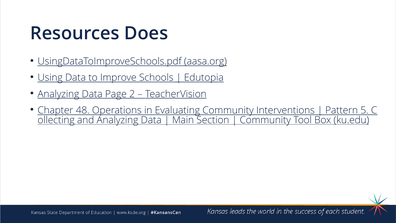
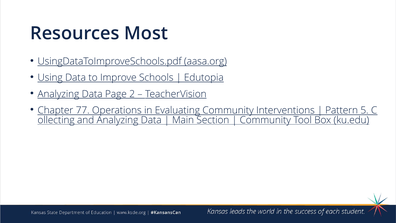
Does: Does -> Most
48: 48 -> 77
